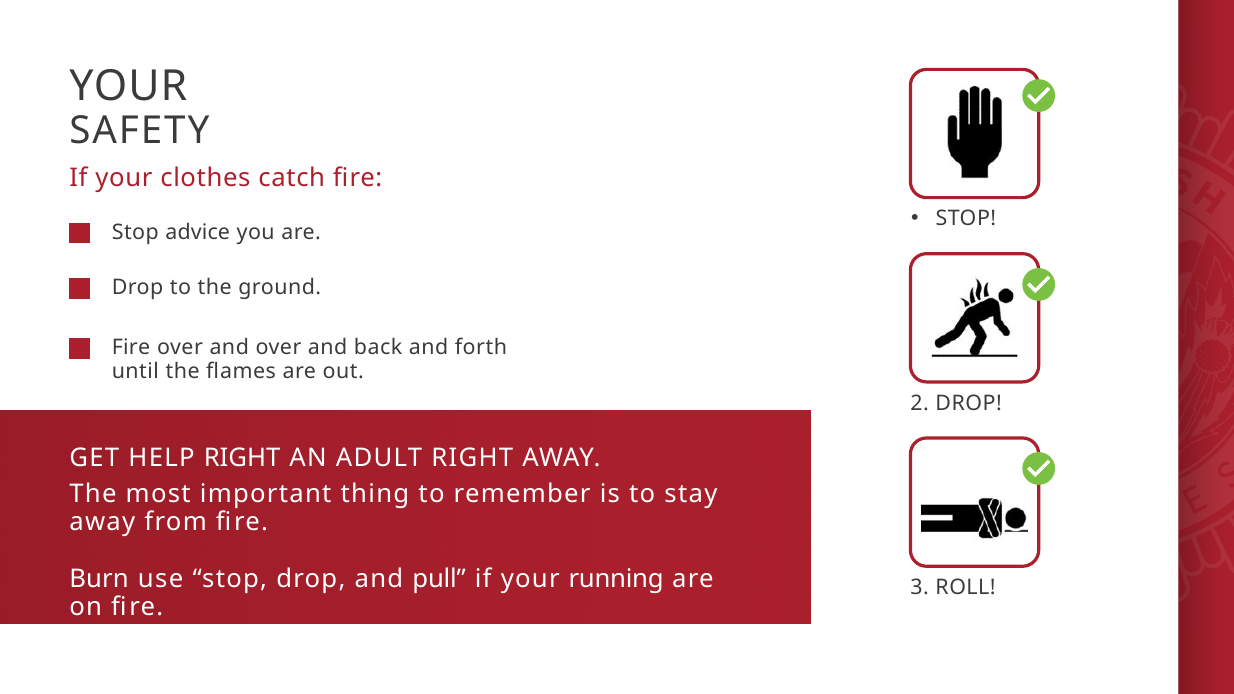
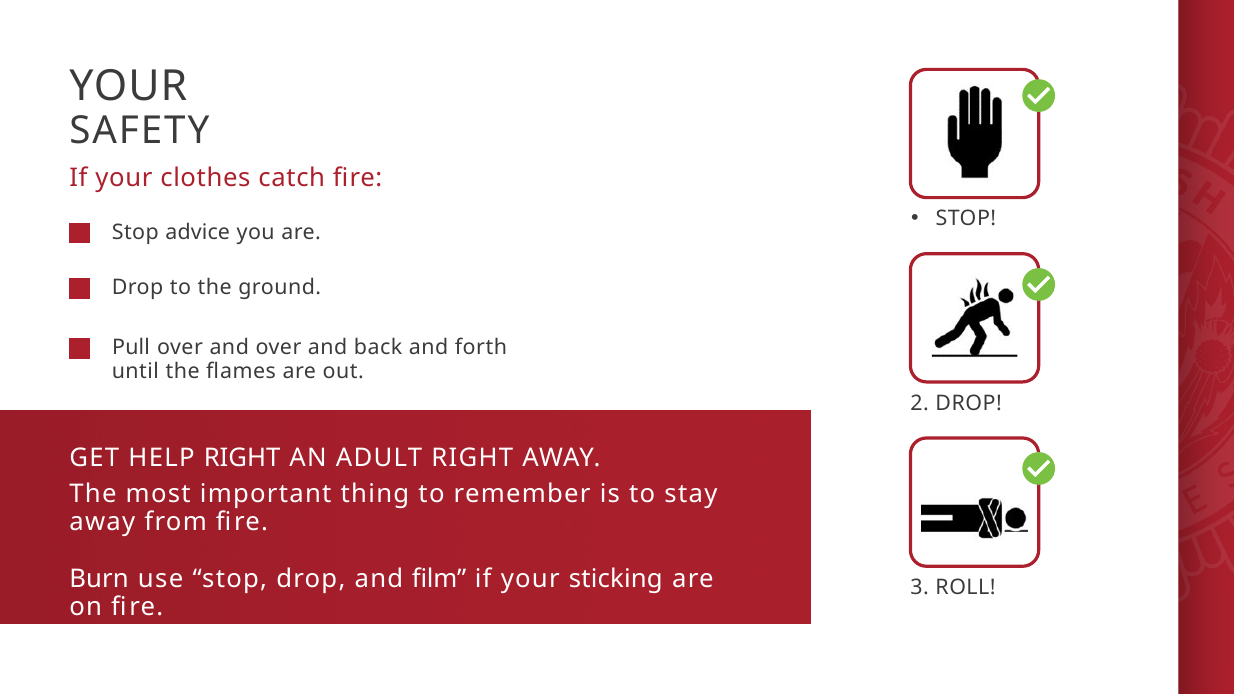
Fire at (131, 348): Fire -> Pull
pull: pull -> film
running: running -> sticking
